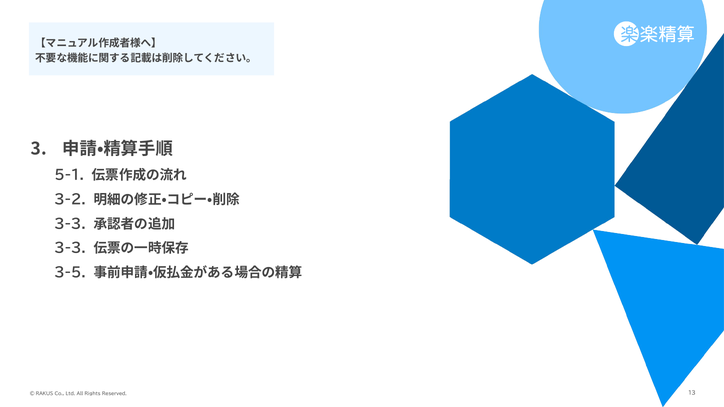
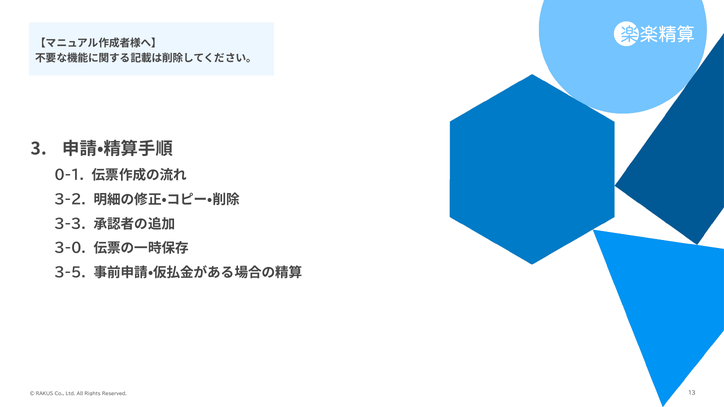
5-1: 5-1 -> 0-1
3-3 at (70, 249): 3-3 -> 3-0
